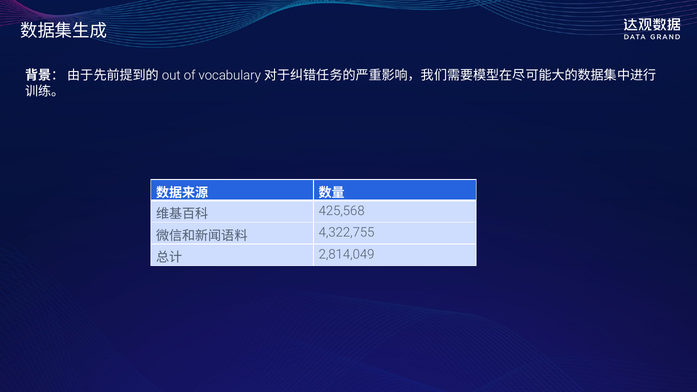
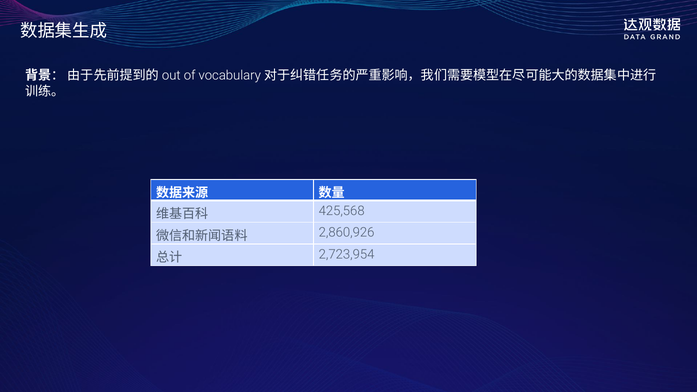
4,322,755: 4,322,755 -> 2,860,926
2,814,049: 2,814,049 -> 2,723,954
